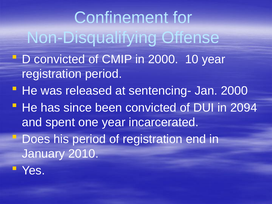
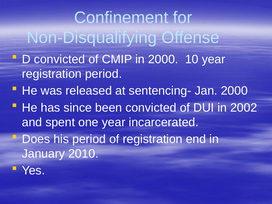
2094: 2094 -> 2002
